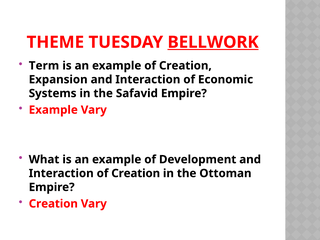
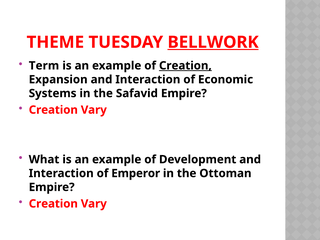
Creation at (185, 66) underline: none -> present
Example at (53, 110): Example -> Creation
Interaction of Creation: Creation -> Emperor
